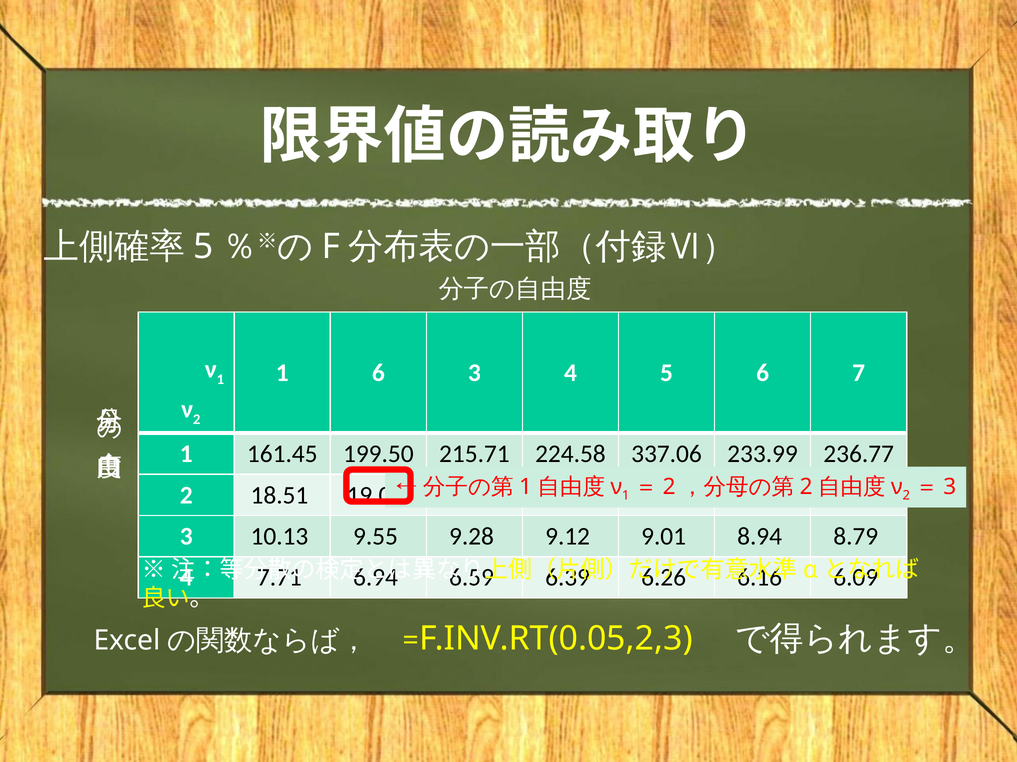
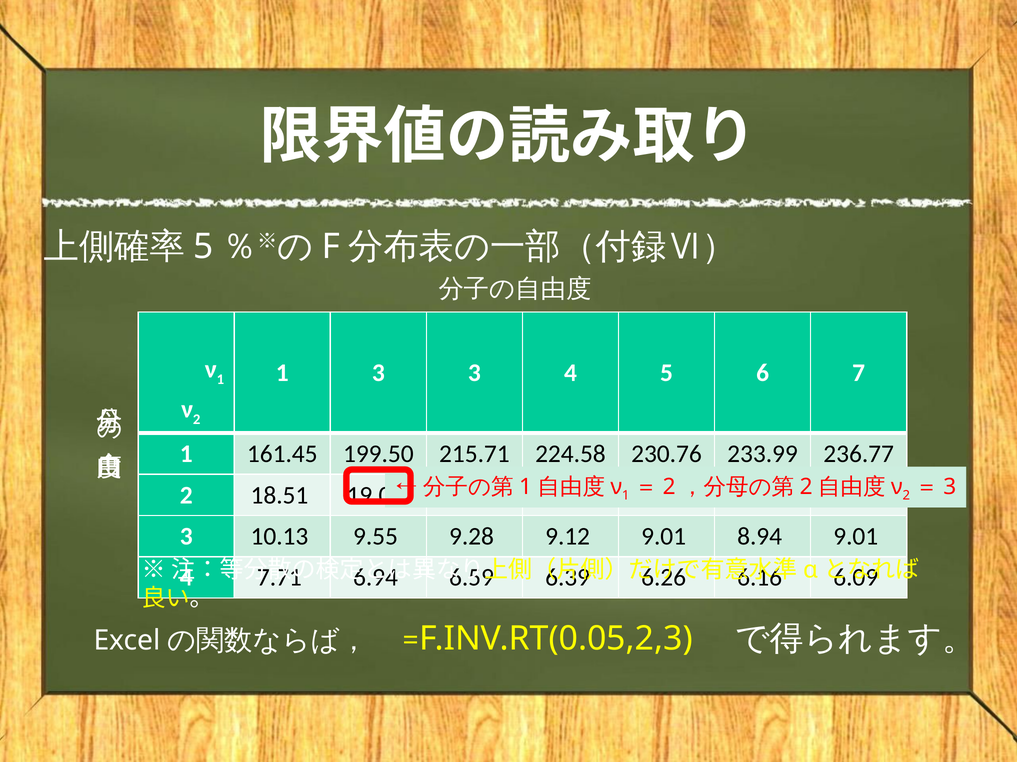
1 6: 6 -> 3
337.06: 337.06 -> 230.76
8.94 8.79: 8.79 -> 9.01
